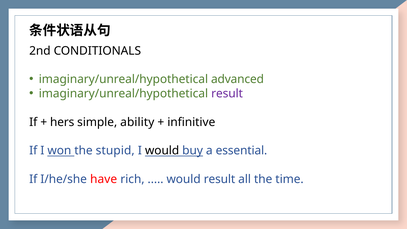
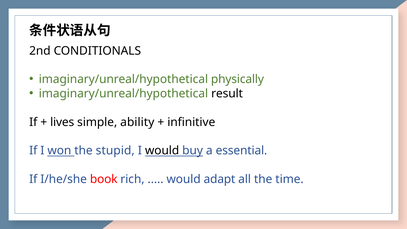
advanced: advanced -> physically
result at (227, 94) colour: purple -> black
hers: hers -> lives
have: have -> book
would result: result -> adapt
